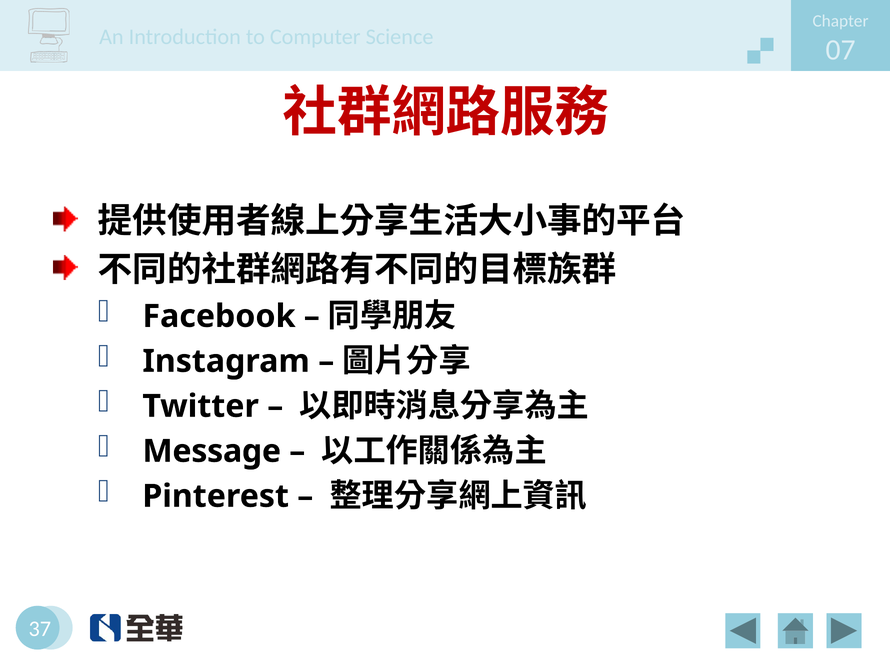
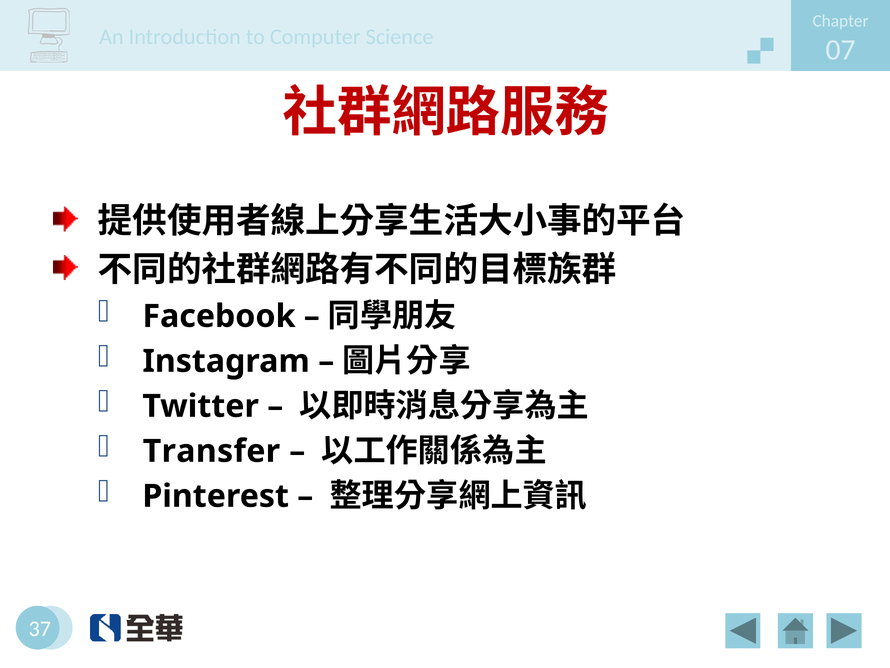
Message: Message -> Transfer
